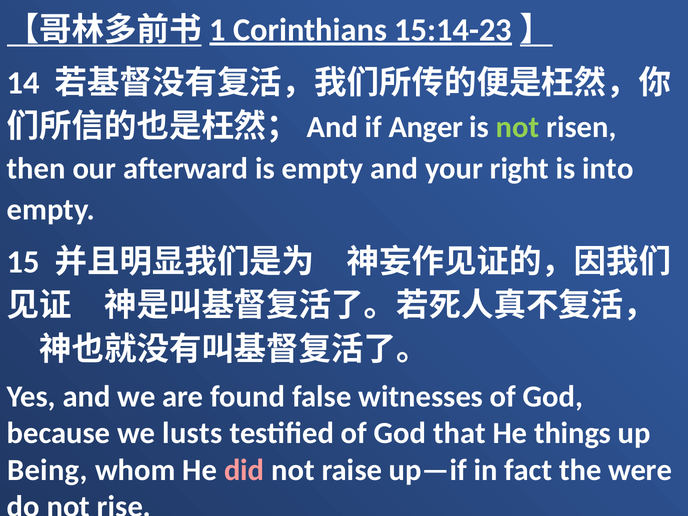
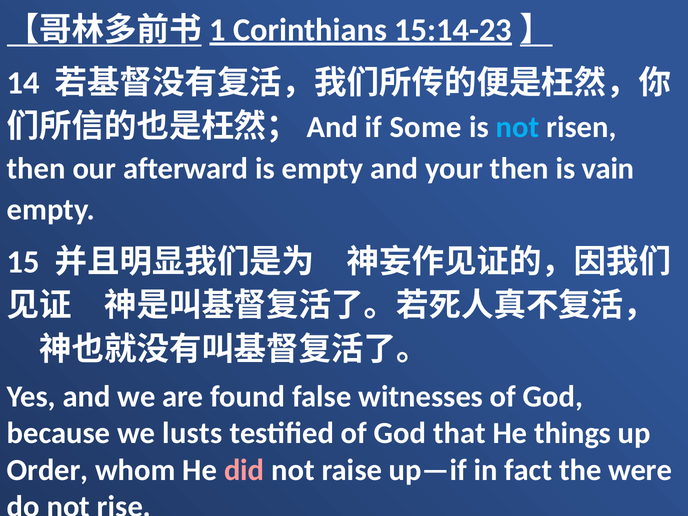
Anger: Anger -> Some
not at (518, 127) colour: light green -> light blue
your right: right -> then
into: into -> vain
Being: Being -> Order
